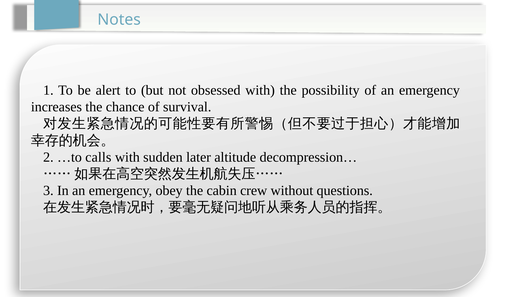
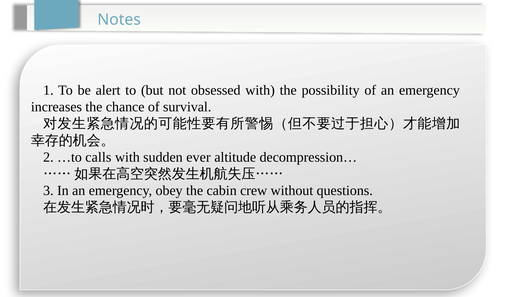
later: later -> ever
